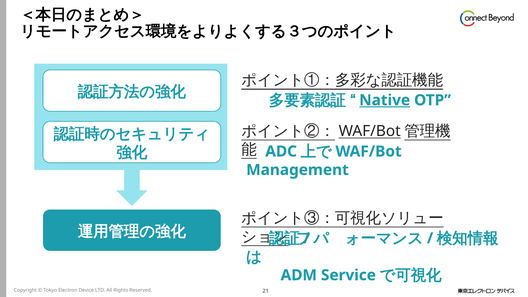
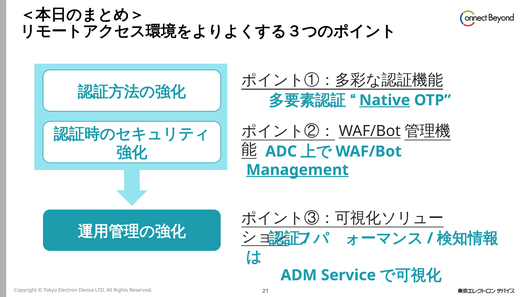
Management underline: none -> present
